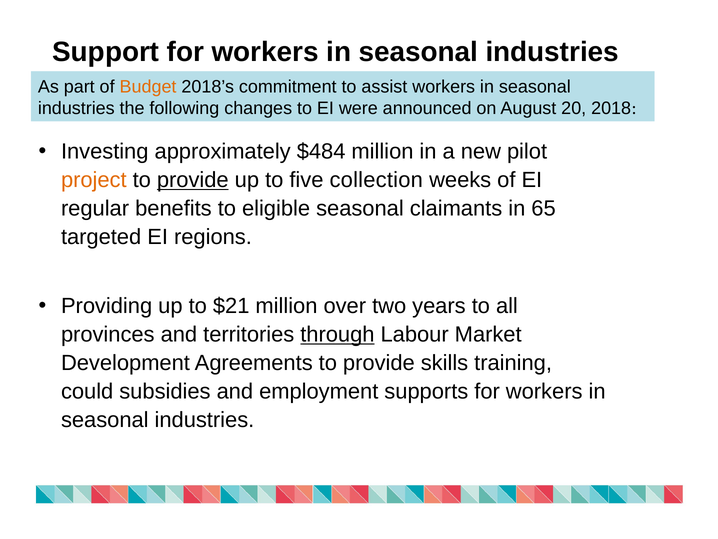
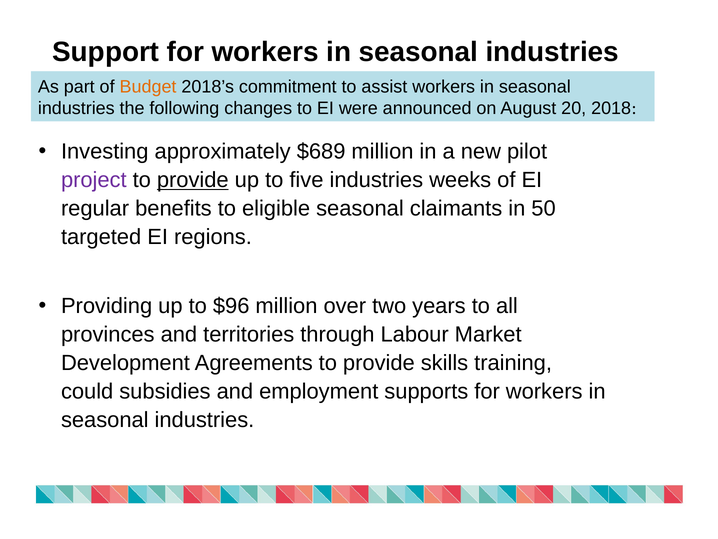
$484: $484 -> $689
project colour: orange -> purple
five collection: collection -> industries
65: 65 -> 50
$21: $21 -> $96
through underline: present -> none
